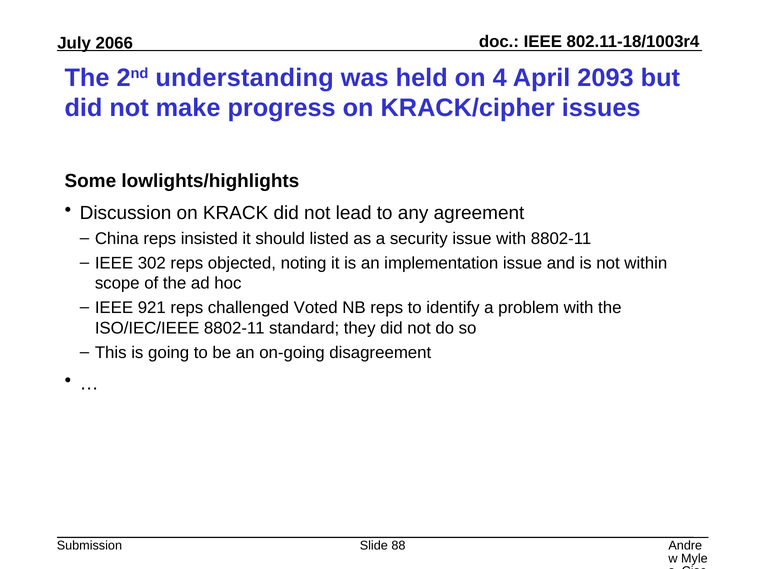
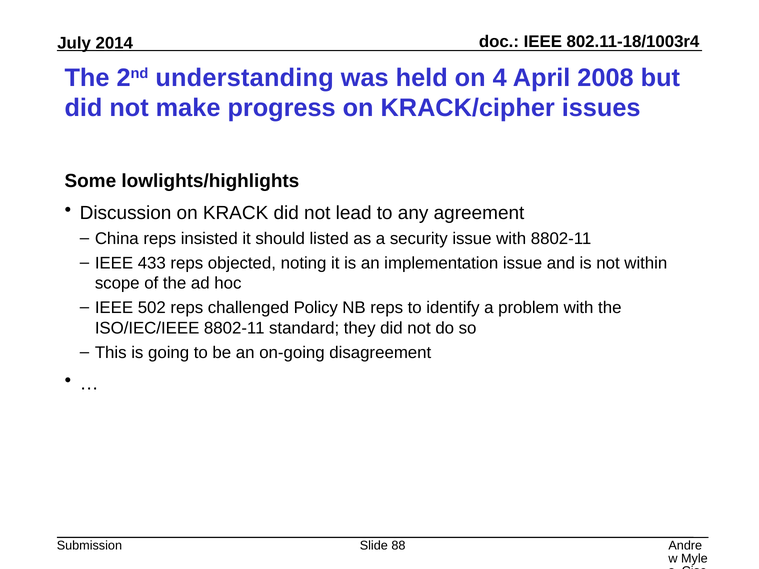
2066: 2066 -> 2014
2093: 2093 -> 2008
302: 302 -> 433
921: 921 -> 502
Voted: Voted -> Policy
